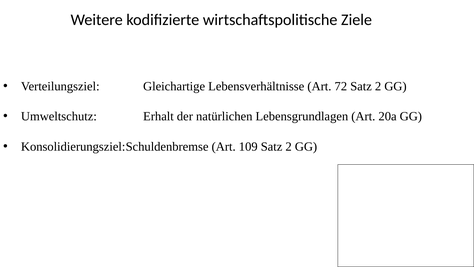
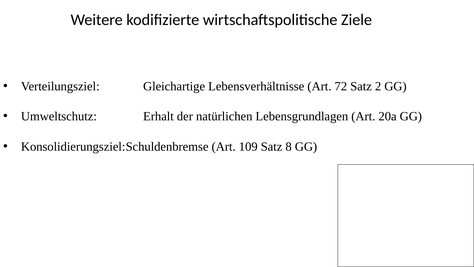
109 Satz 2: 2 -> 8
